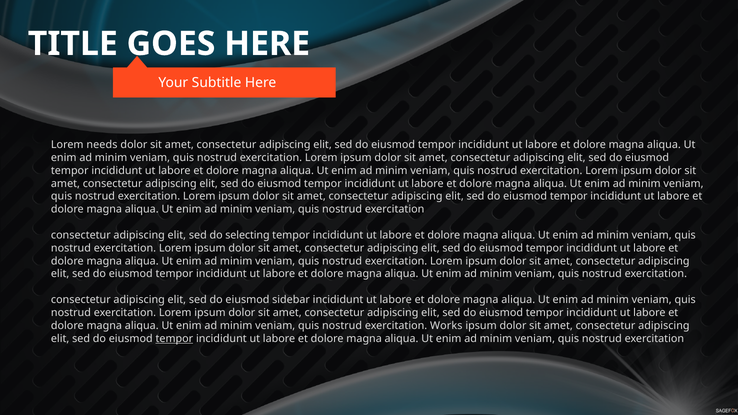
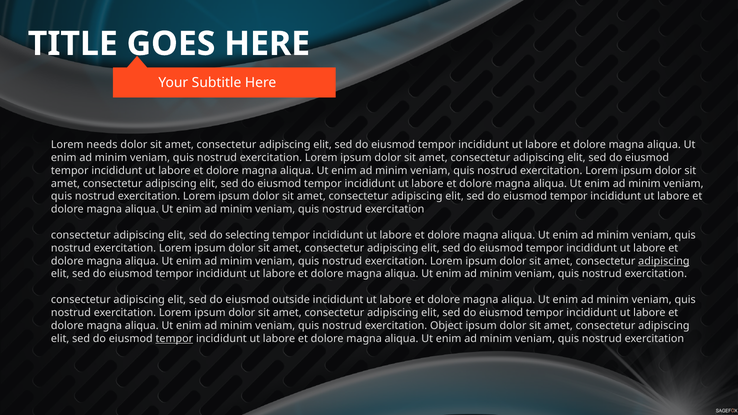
adipiscing at (664, 261) underline: none -> present
sidebar: sidebar -> outside
Works: Works -> Object
